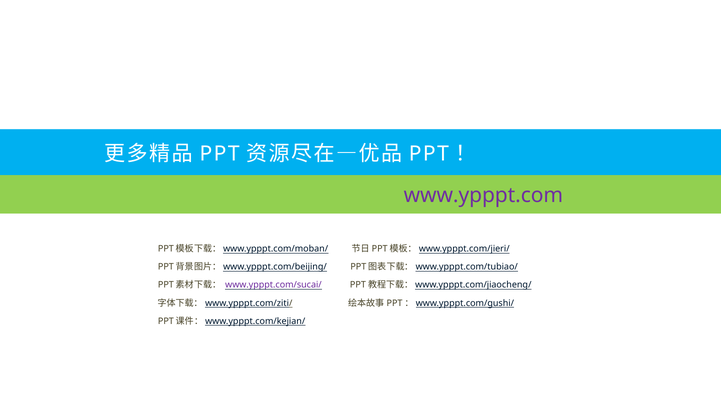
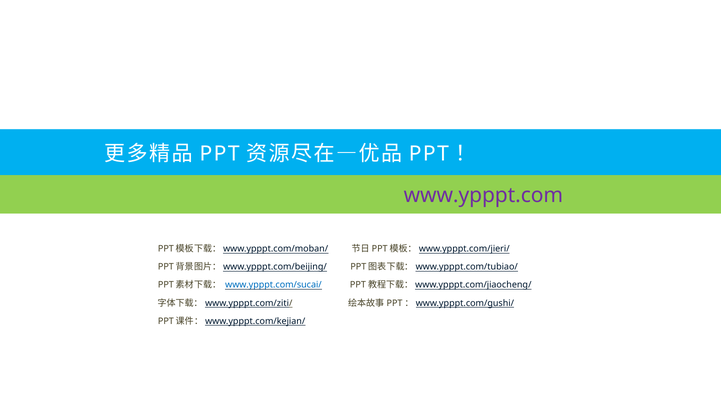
www.ypppt.com/sucai/ colour: purple -> blue
